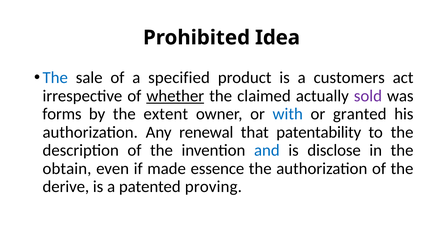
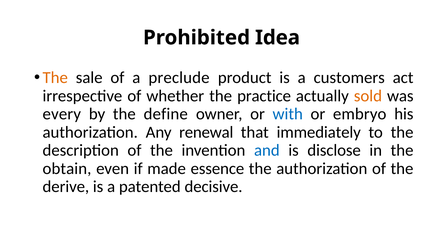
The at (55, 78) colour: blue -> orange
specified: specified -> preclude
whether underline: present -> none
claimed: claimed -> practice
sold colour: purple -> orange
forms: forms -> every
extent: extent -> define
granted: granted -> embryo
patentability: patentability -> immediately
proving: proving -> decisive
